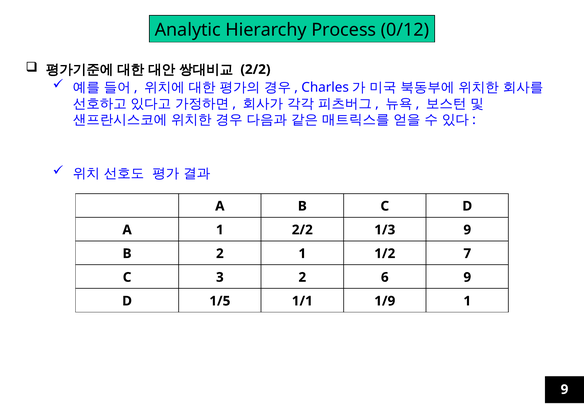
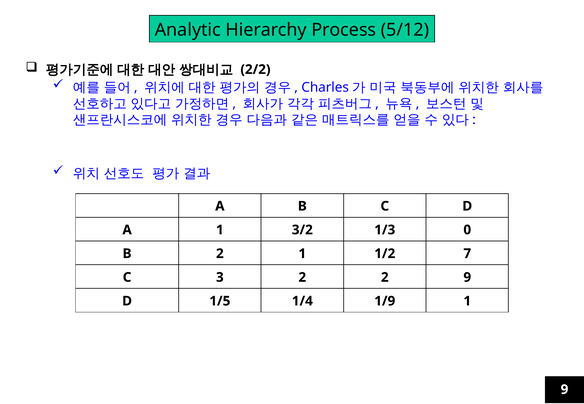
0/12: 0/12 -> 5/12
1 2/2: 2/2 -> 3/2
1/3 9: 9 -> 0
2 6: 6 -> 2
1/1: 1/1 -> 1/4
